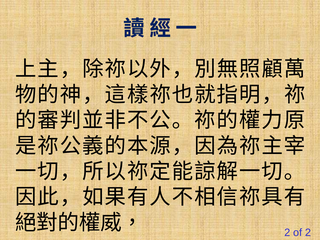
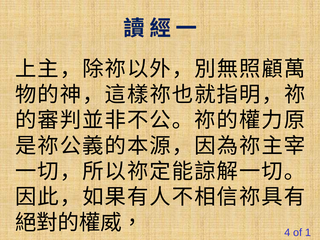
2 at (287, 233): 2 -> 4
of 2: 2 -> 1
